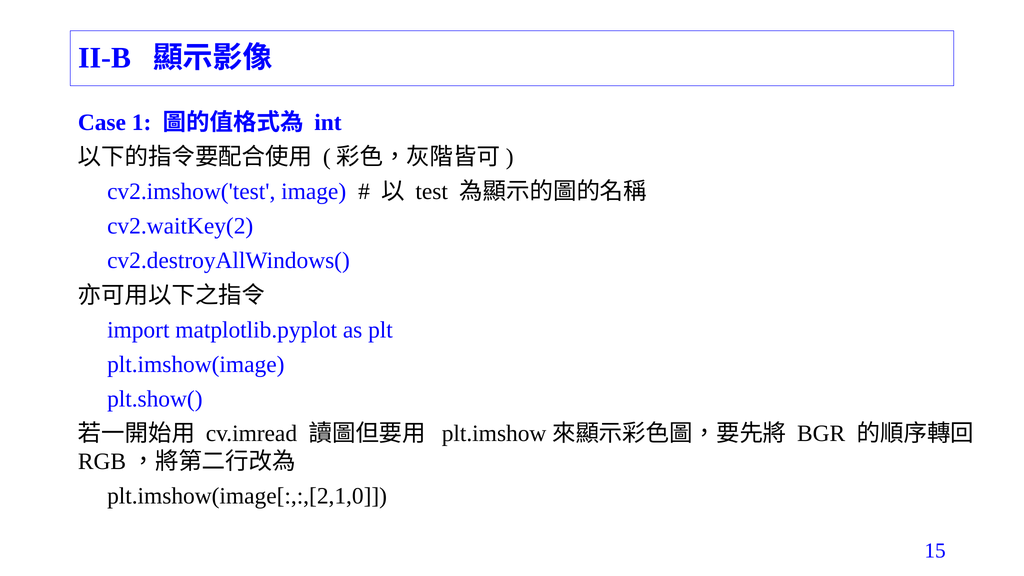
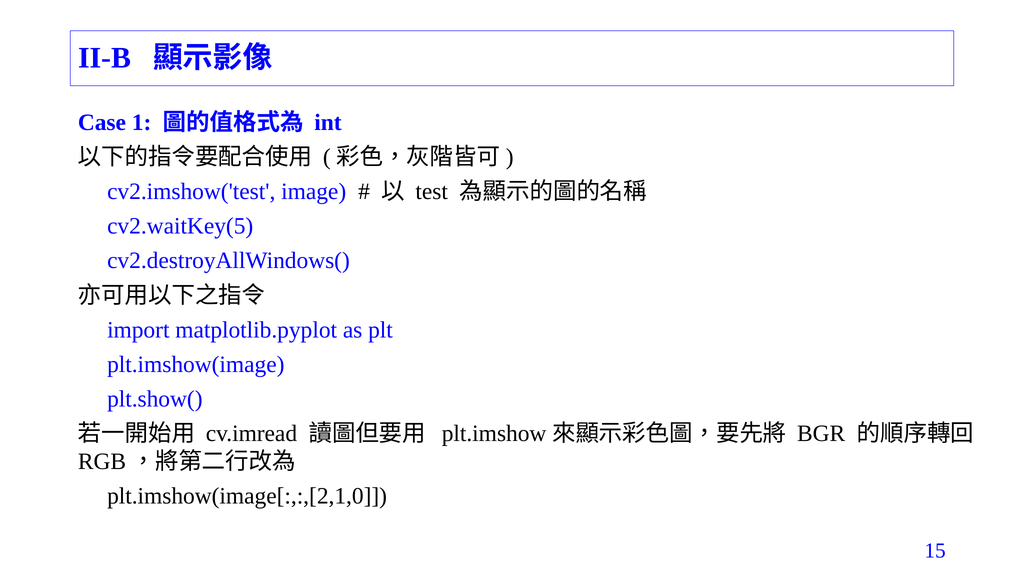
cv2.waitKey(2: cv2.waitKey(2 -> cv2.waitKey(5
